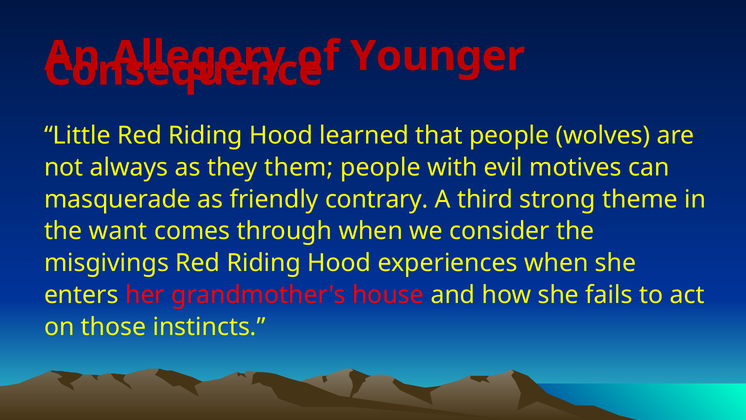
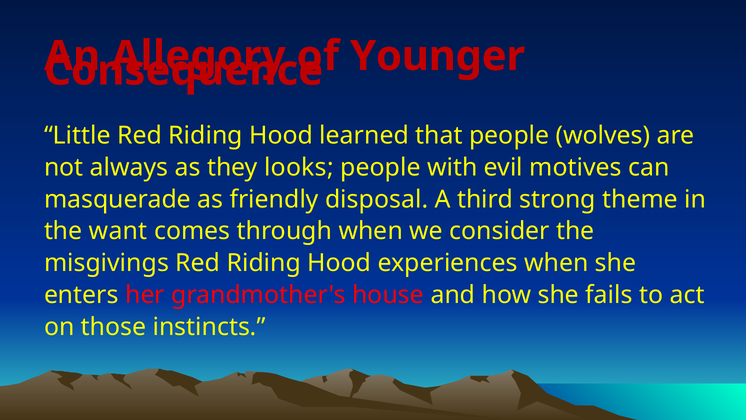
them: them -> looks
contrary: contrary -> disposal
